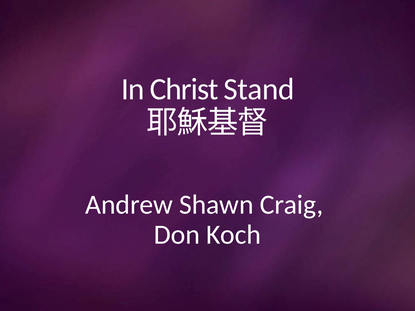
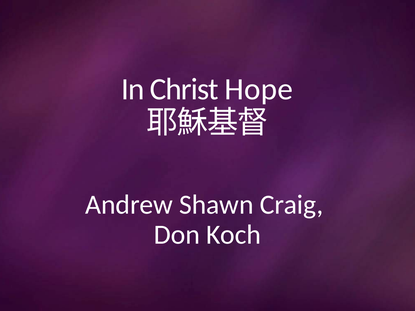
Stand: Stand -> Hope
